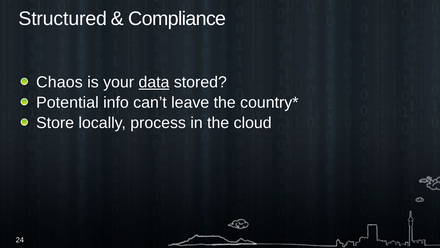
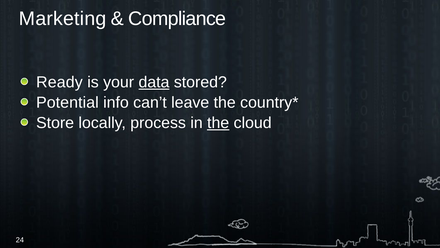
Structured: Structured -> Marketing
Chaos: Chaos -> Ready
the at (218, 123) underline: none -> present
